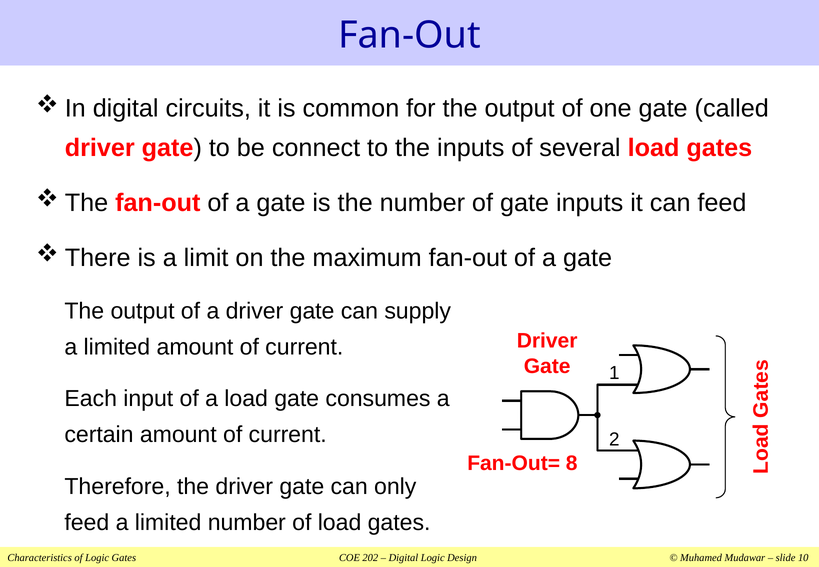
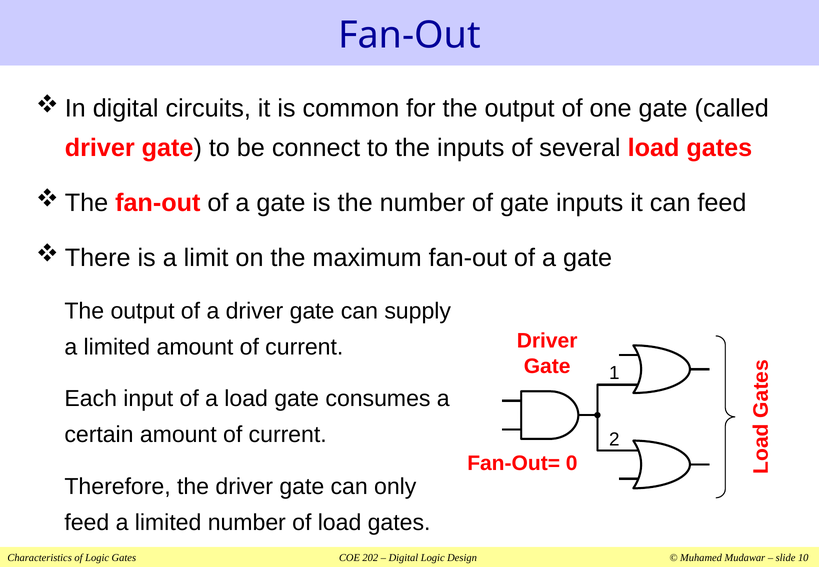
8: 8 -> 0
